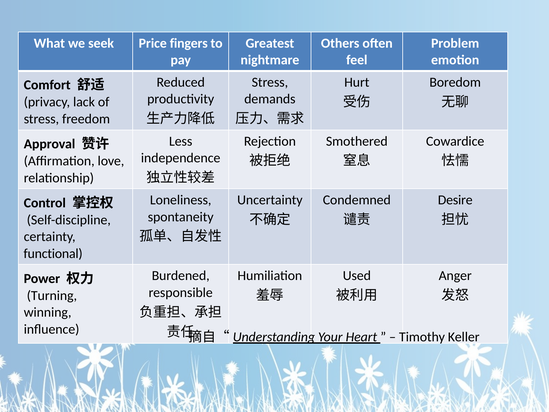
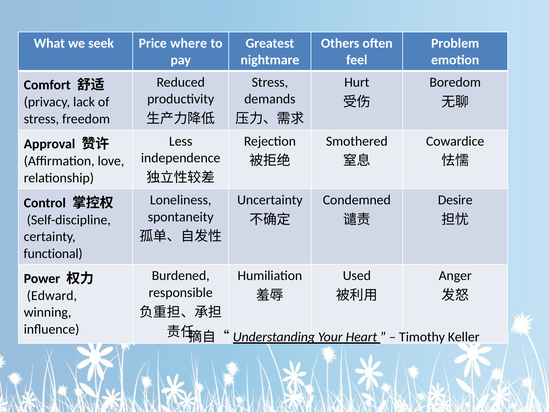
fingers: fingers -> where
Turning: Turning -> Edward
